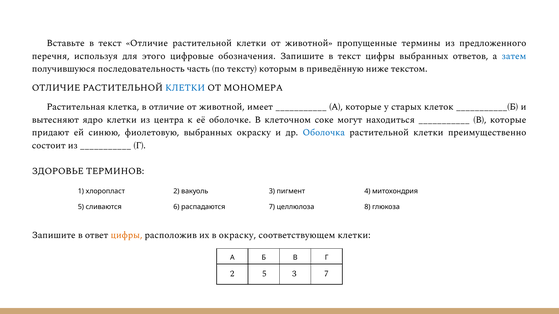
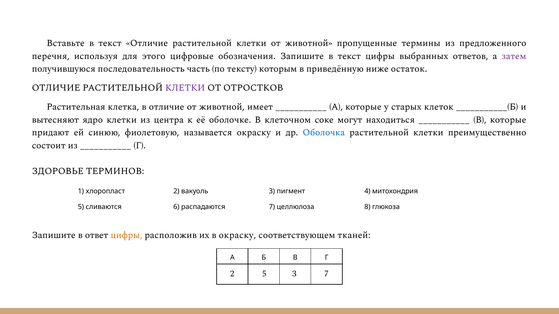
затем colour: blue -> purple
текстом: текстом -> остаток
КЛЕТКИ at (185, 88) colour: blue -> purple
МОНОМЕРА: МОНОМЕРА -> ОТРОСТКОВ
фиолетовую выбранных: выбранных -> называется
соответствующем клетки: клетки -> тканей
